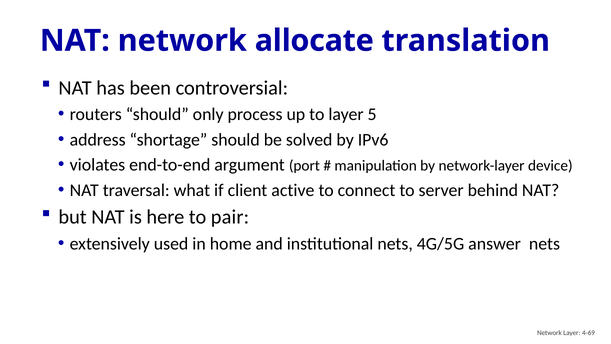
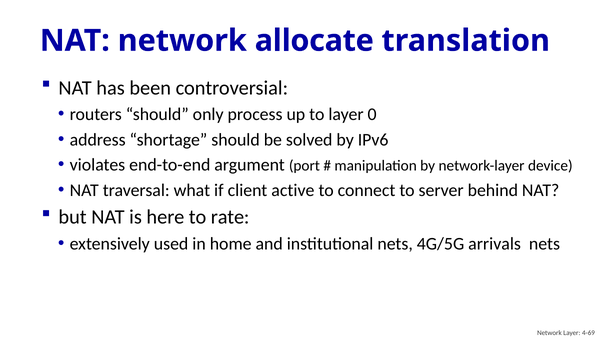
5: 5 -> 0
pair: pair -> rate
answer: answer -> arrivals
